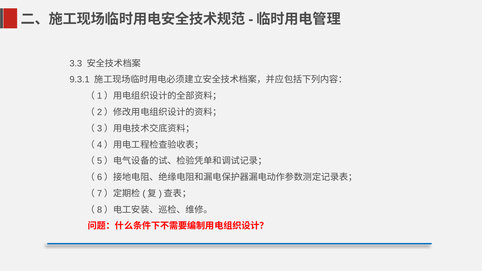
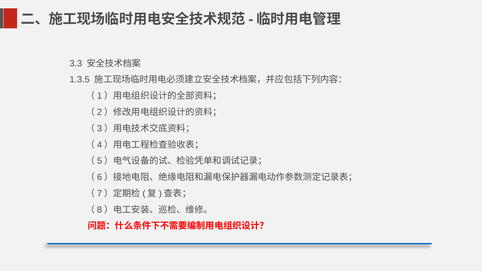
9.3.1: 9.3.1 -> 1.3.5
